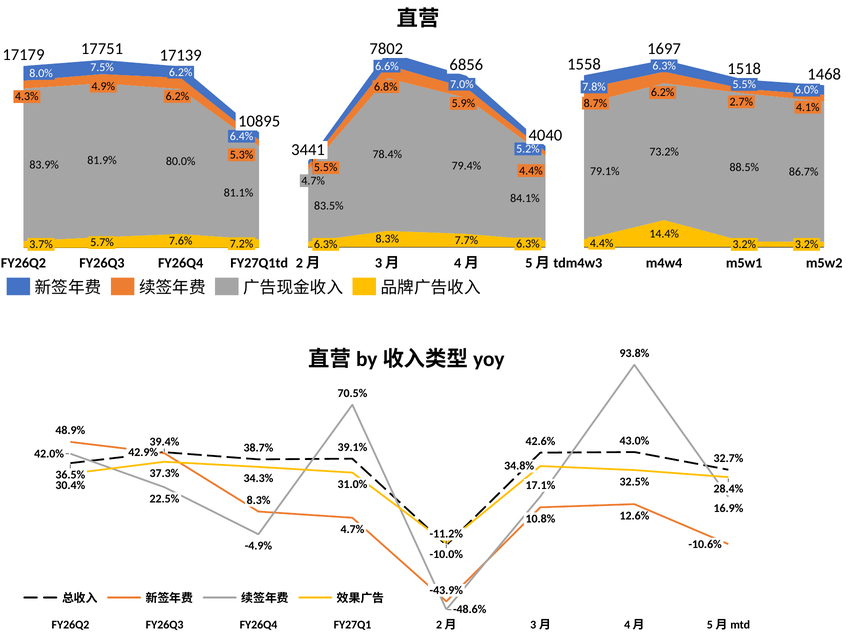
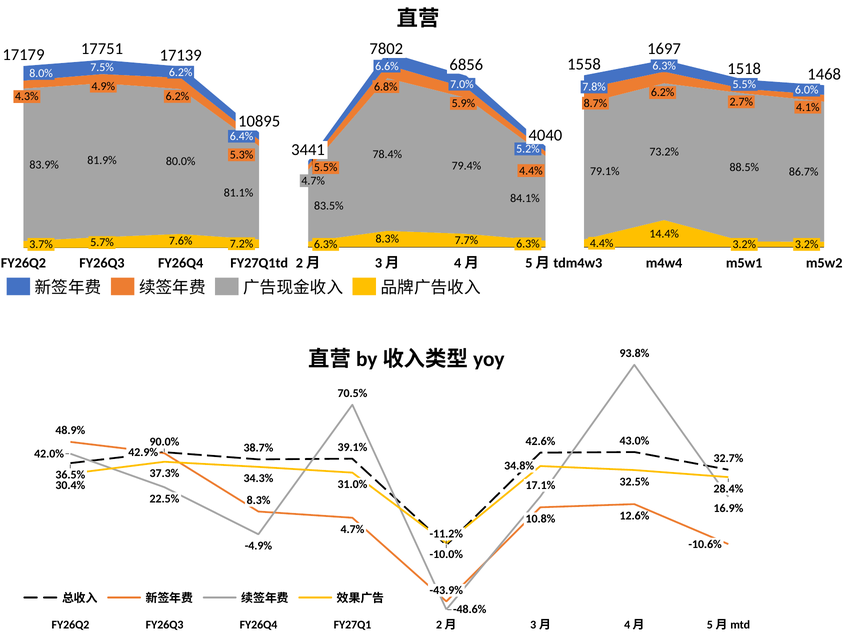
39.4%: 39.4% -> 90.0%
